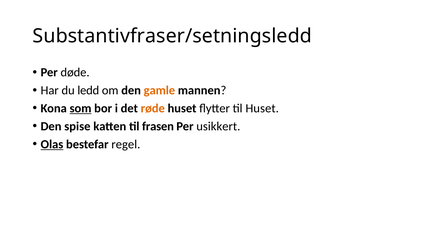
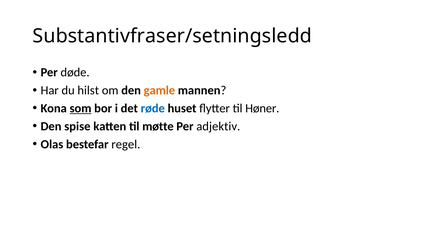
ledd: ledd -> hilst
røde colour: orange -> blue
til Huset: Huset -> Høner
frasen: frasen -> møtte
usikkert: usikkert -> adjektiv
Olas underline: present -> none
